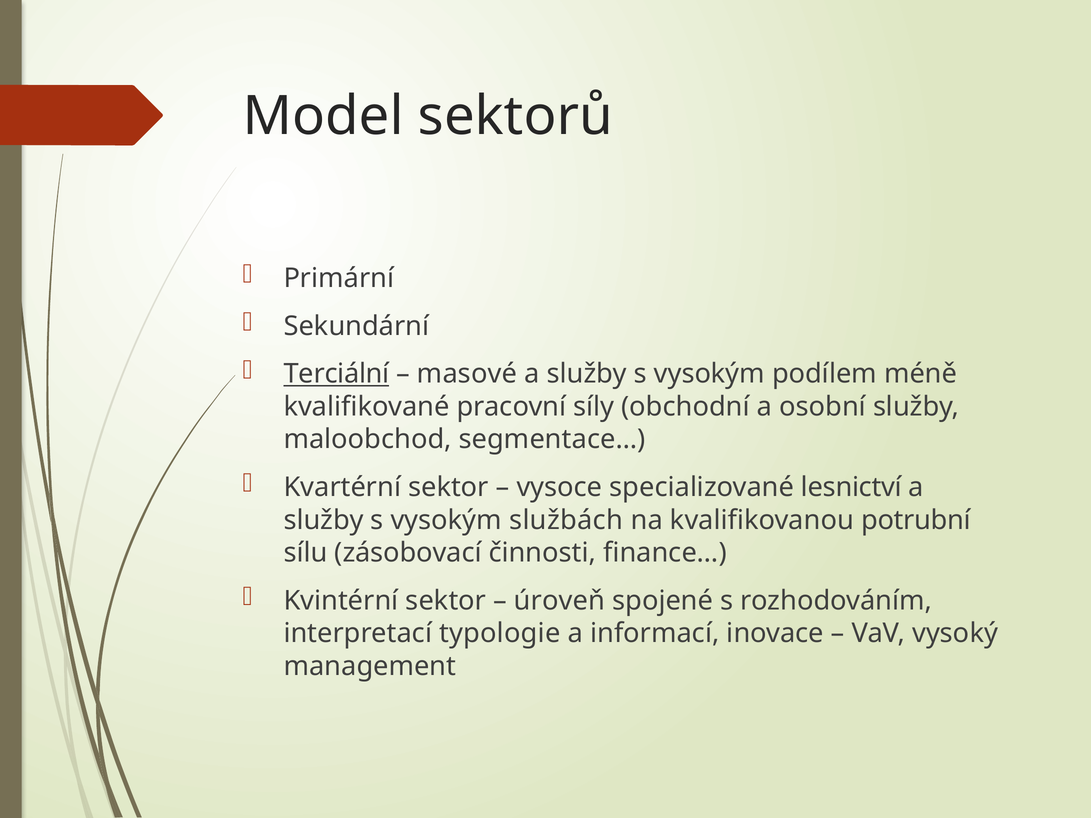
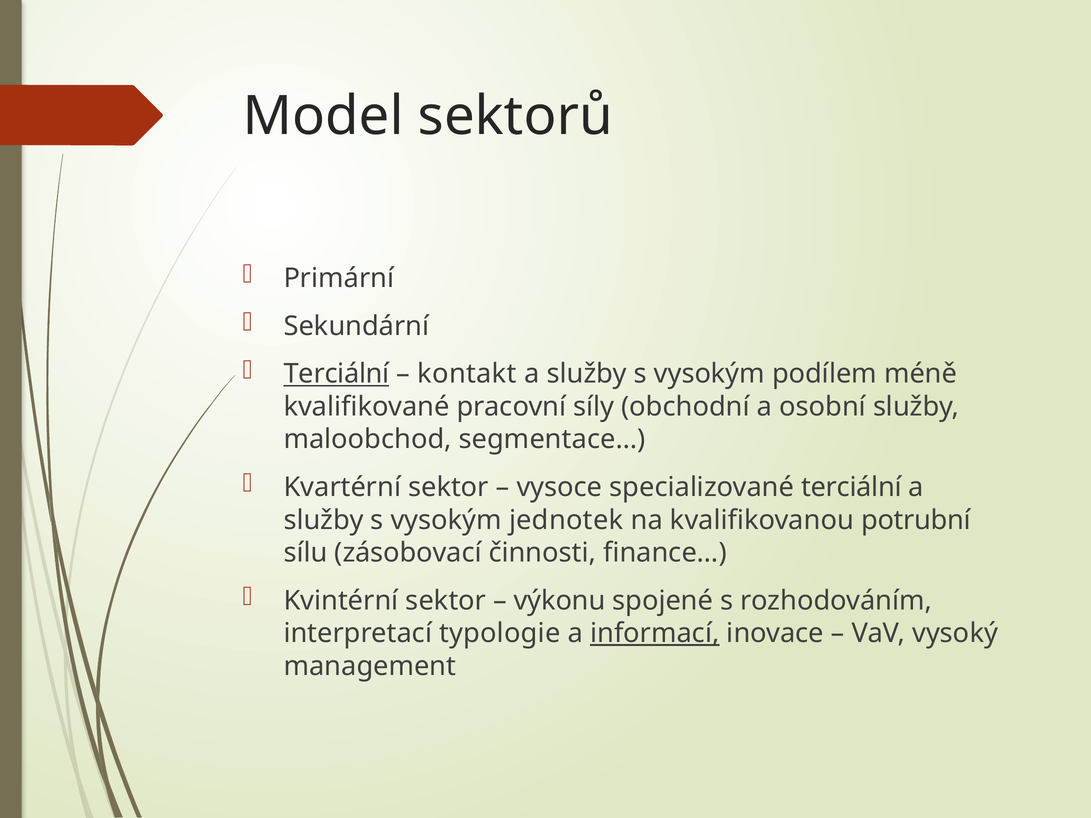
masové: masové -> kontakt
specializované lesnictví: lesnictví -> terciální
službách: službách -> jednotek
úroveň: úroveň -> výkonu
informací underline: none -> present
